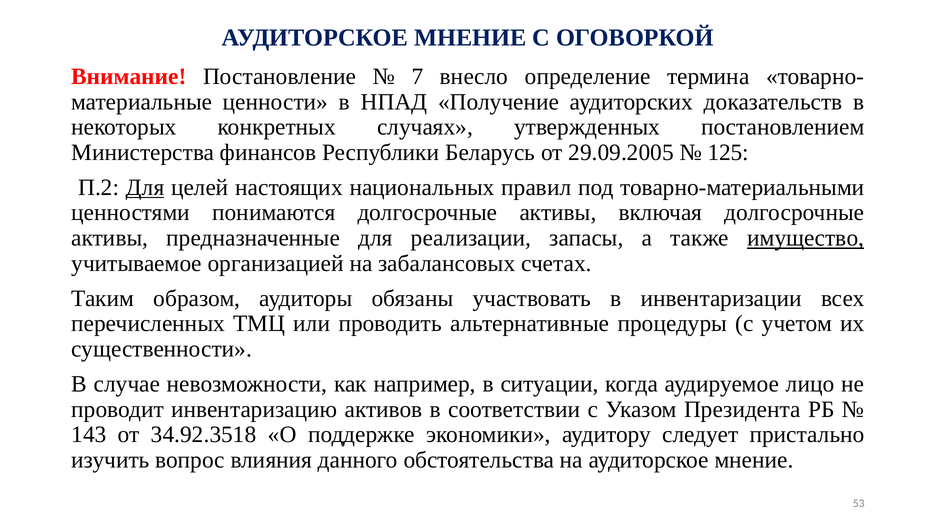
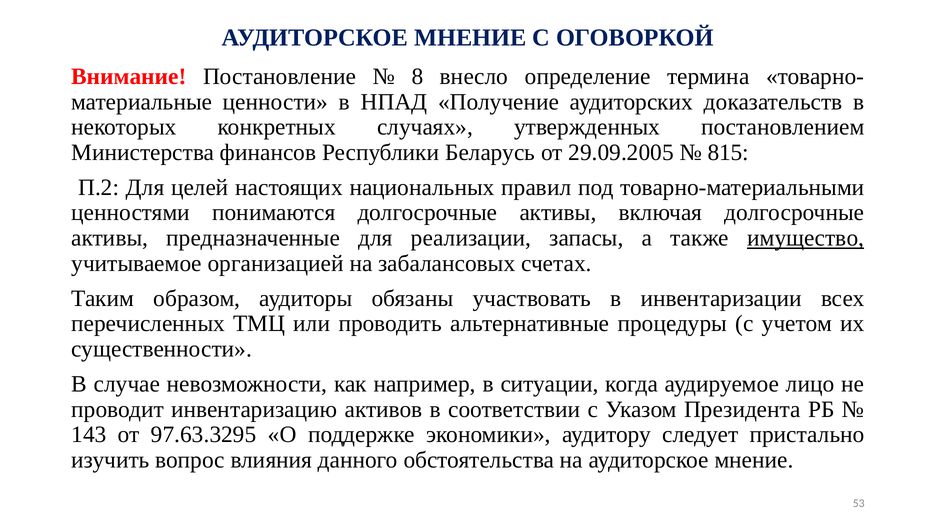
7: 7 -> 8
125: 125 -> 815
Для at (145, 187) underline: present -> none
34.92.3518: 34.92.3518 -> 97.63.3295
